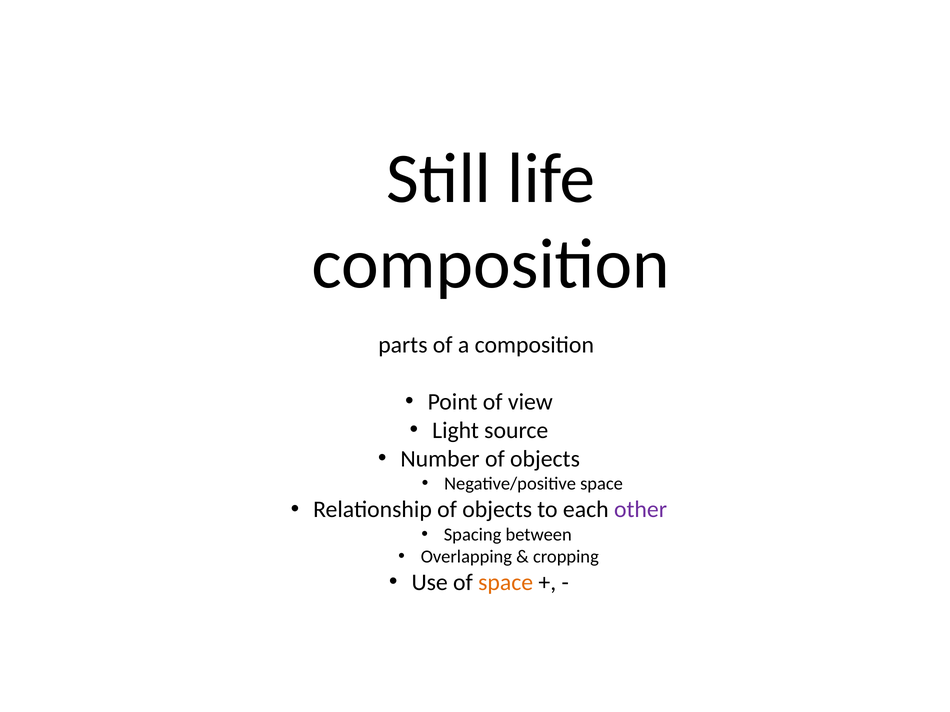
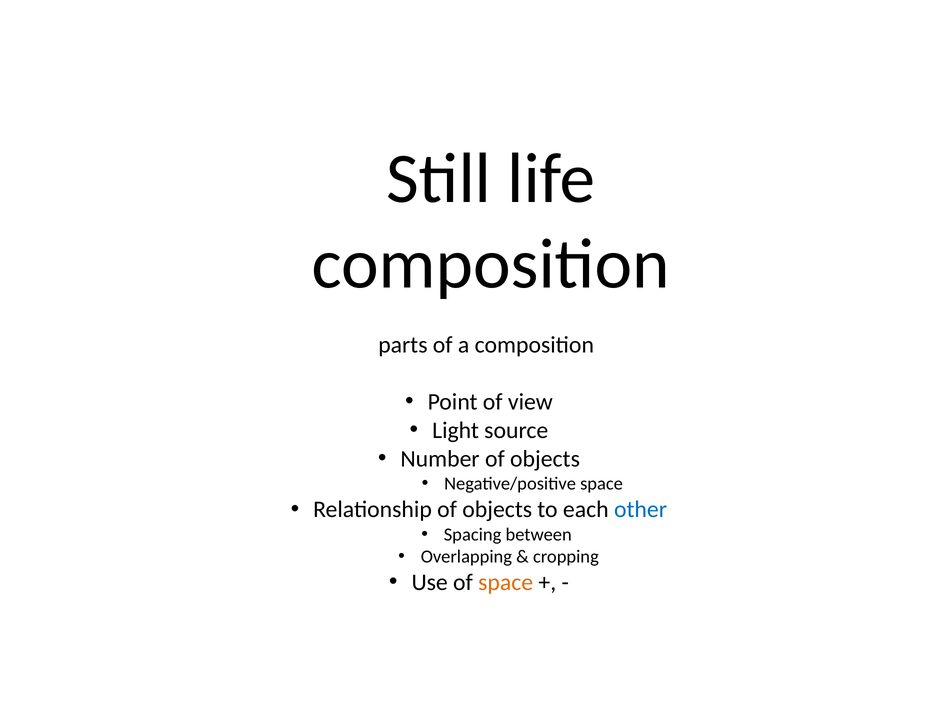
other colour: purple -> blue
